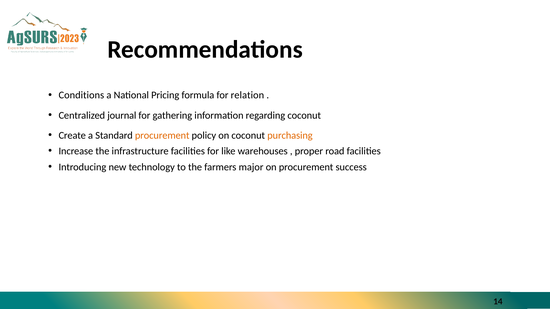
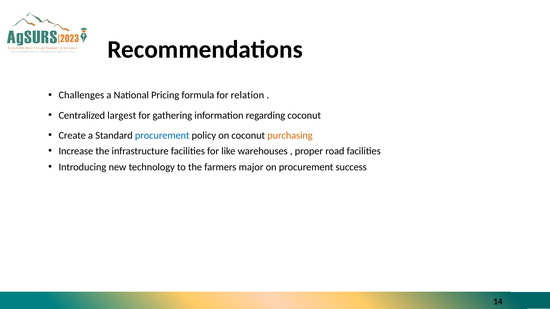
Conditions: Conditions -> Challenges
journal: journal -> largest
procurement at (162, 136) colour: orange -> blue
